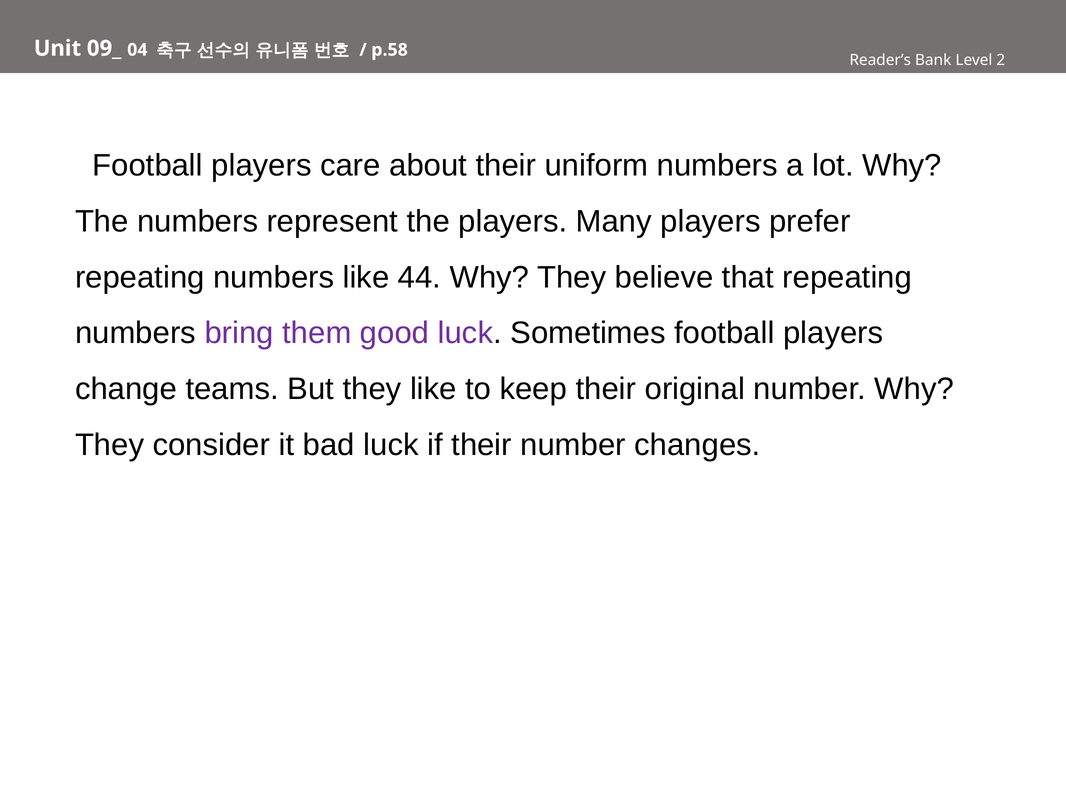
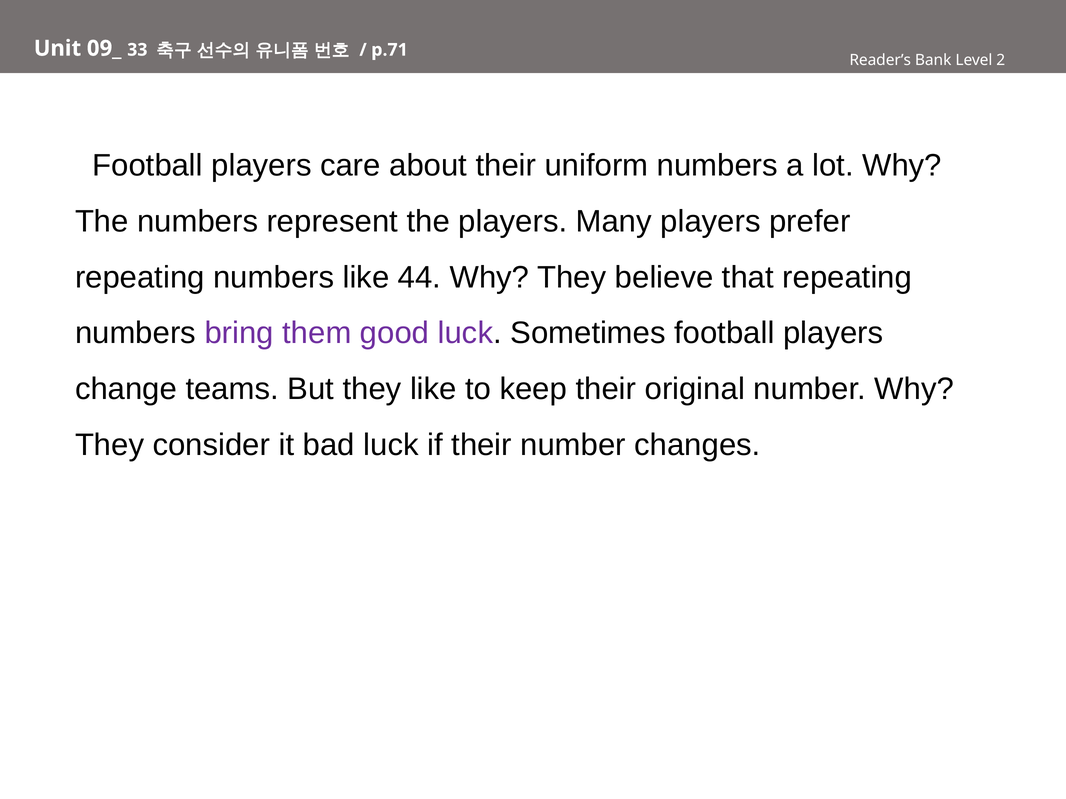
04: 04 -> 33
p.58: p.58 -> p.71
